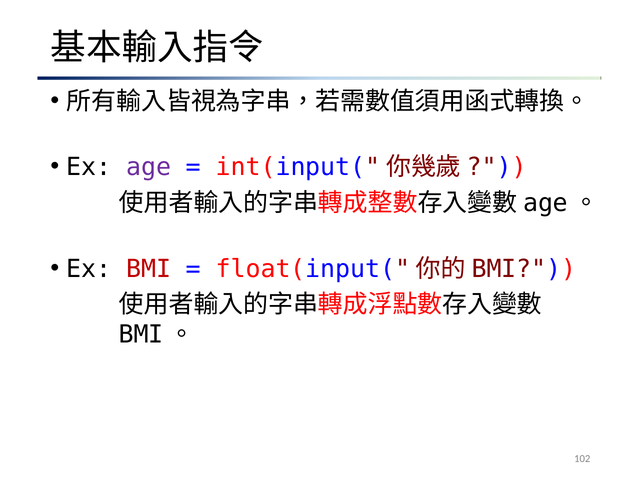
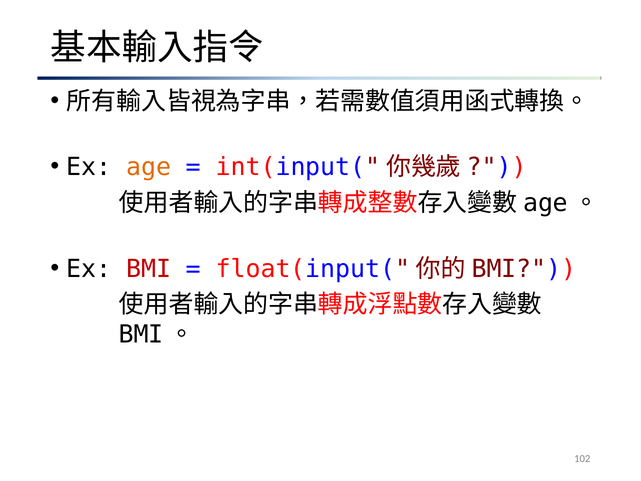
age colour: purple -> orange
